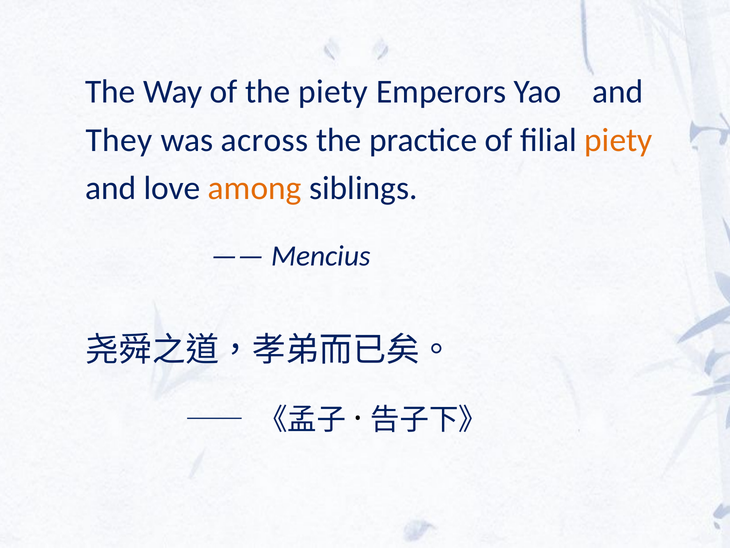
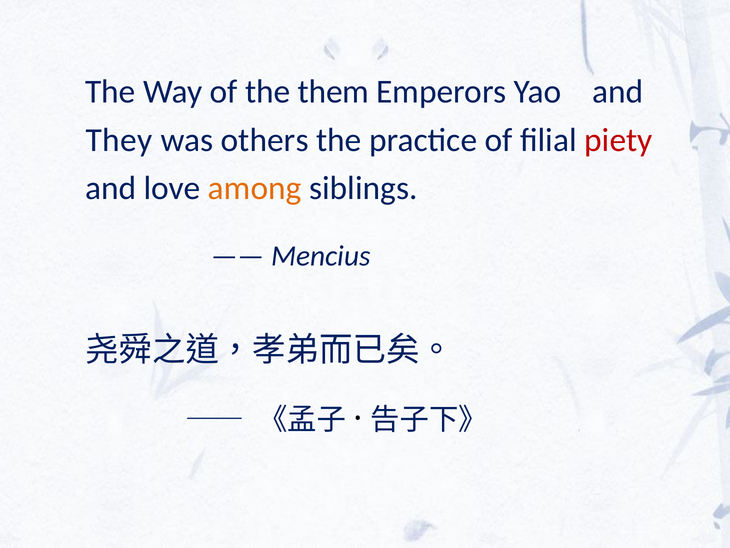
the piety: piety -> them
across: across -> others
piety at (618, 140) colour: orange -> red
